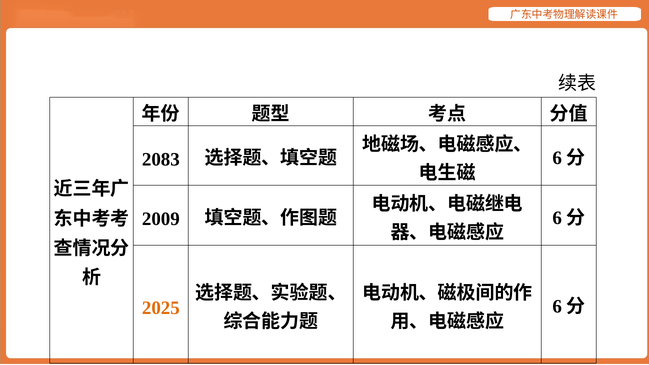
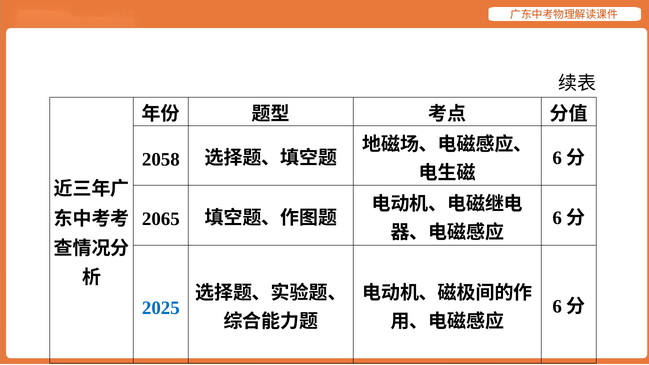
2083: 2083 -> 2058
2009: 2009 -> 2065
2025 colour: orange -> blue
